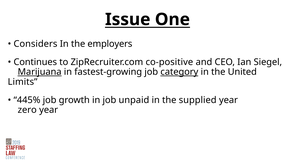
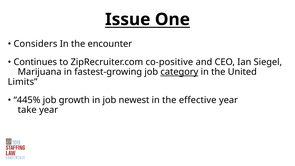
employers: employers -> encounter
Marijuana underline: present -> none
unpaid: unpaid -> newest
supplied: supplied -> effective
zero: zero -> take
